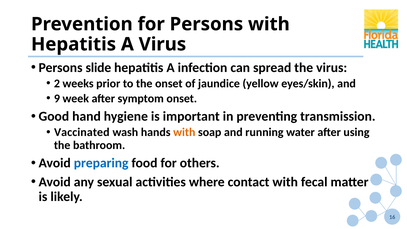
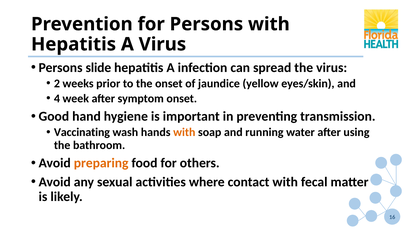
9: 9 -> 4
Vaccinated: Vaccinated -> Vaccinating
preparing colour: blue -> orange
